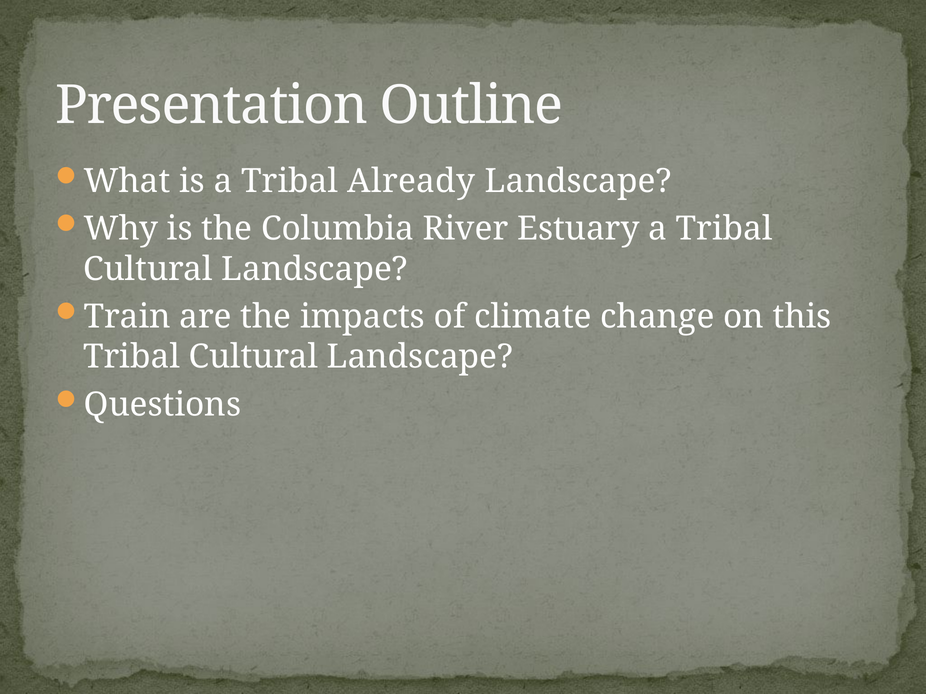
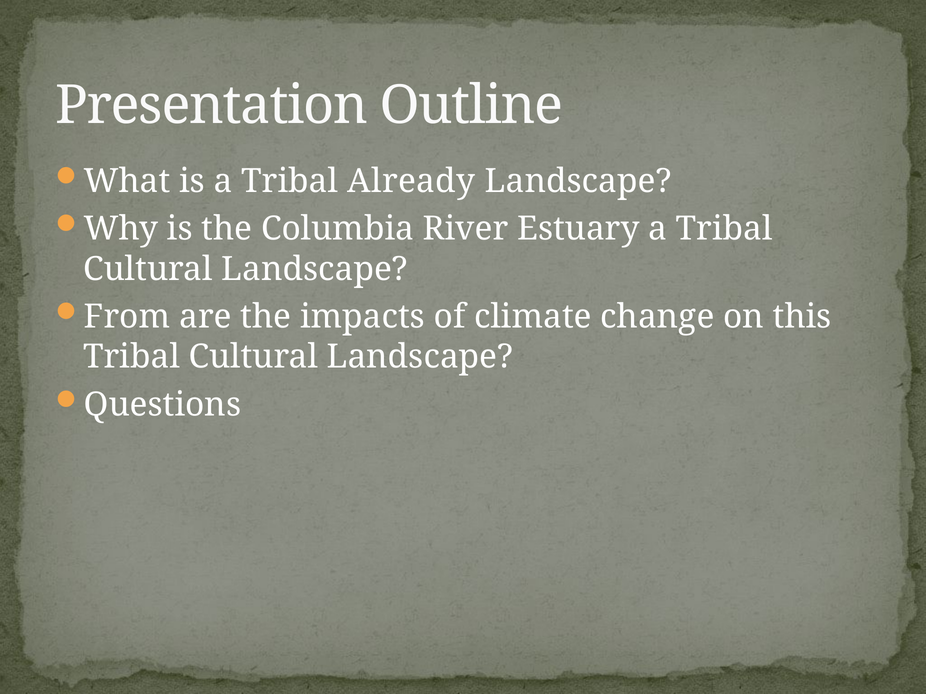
Train: Train -> From
